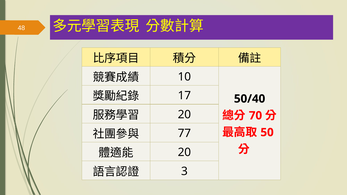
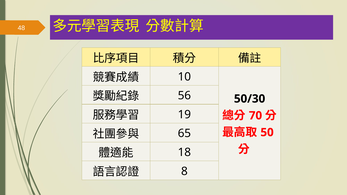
17: 17 -> 56
50/40: 50/40 -> 50/30
20 at (184, 115): 20 -> 19
77: 77 -> 65
20 at (184, 152): 20 -> 18
3: 3 -> 8
